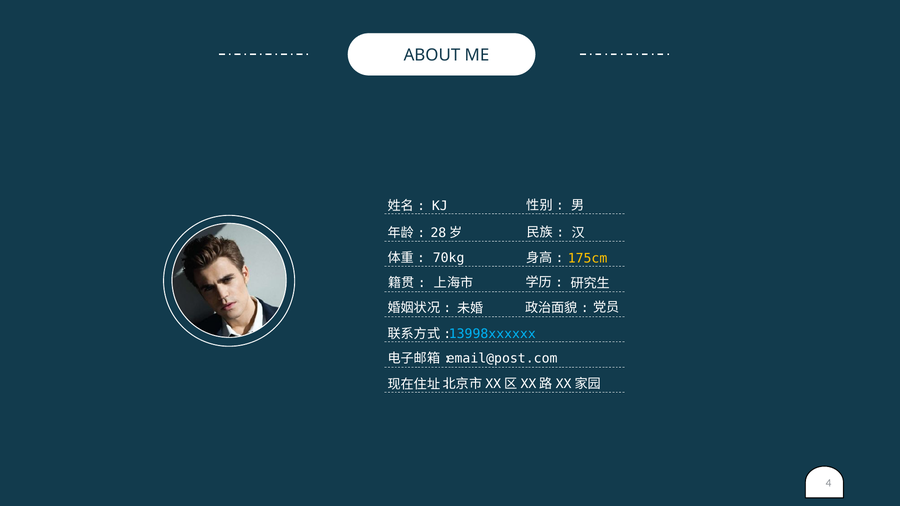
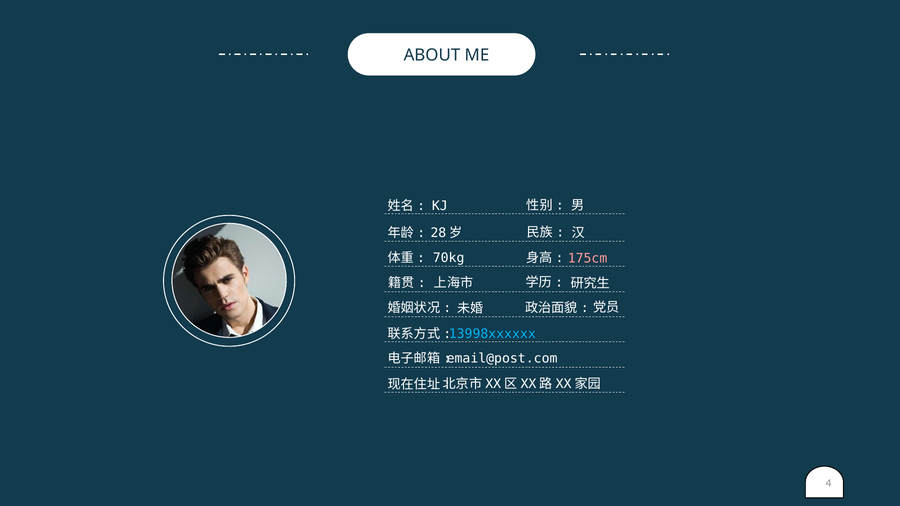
175cm colour: yellow -> pink
